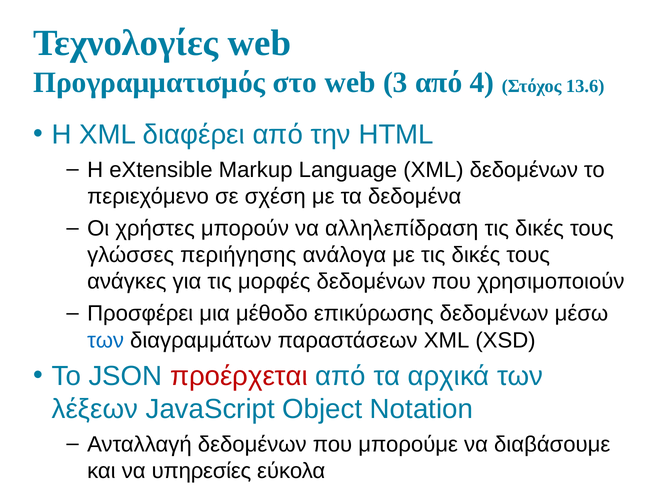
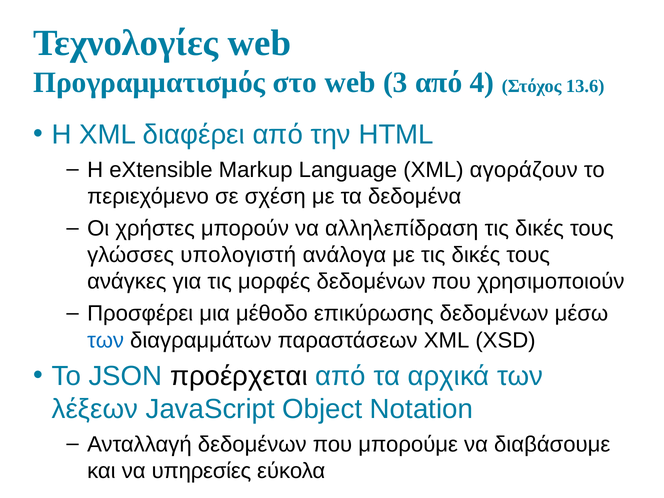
XML δεδομένων: δεδομένων -> αγοράζουν
περιήγησης: περιήγησης -> υπολογιστή
προέρχεται colour: red -> black
